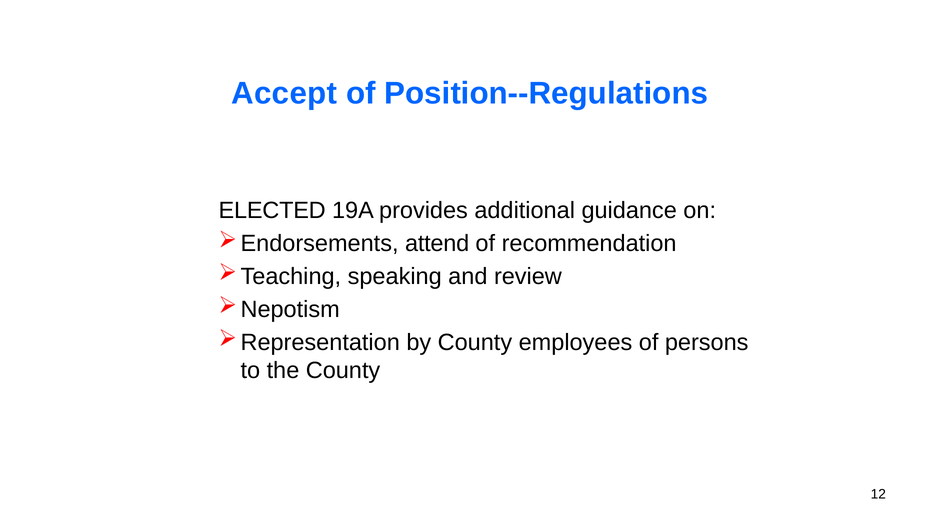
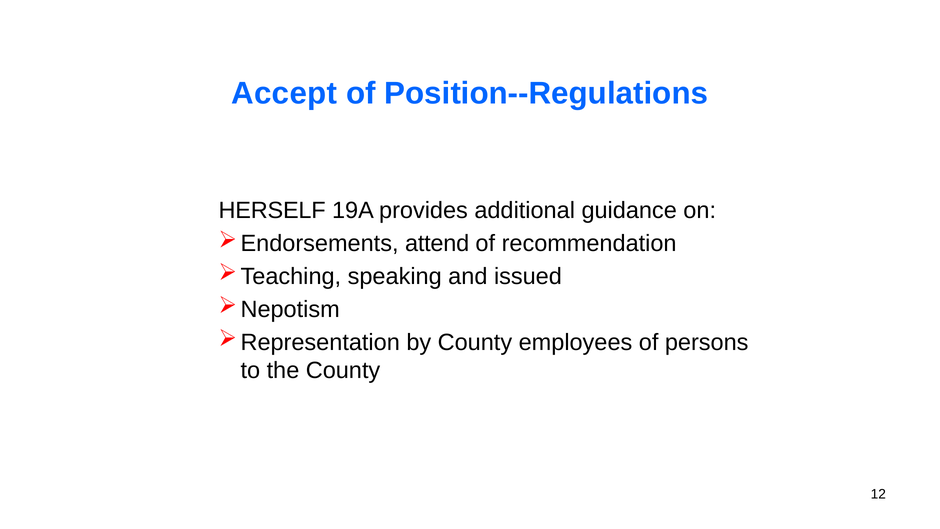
ELECTED: ELECTED -> HERSELF
review: review -> issued
